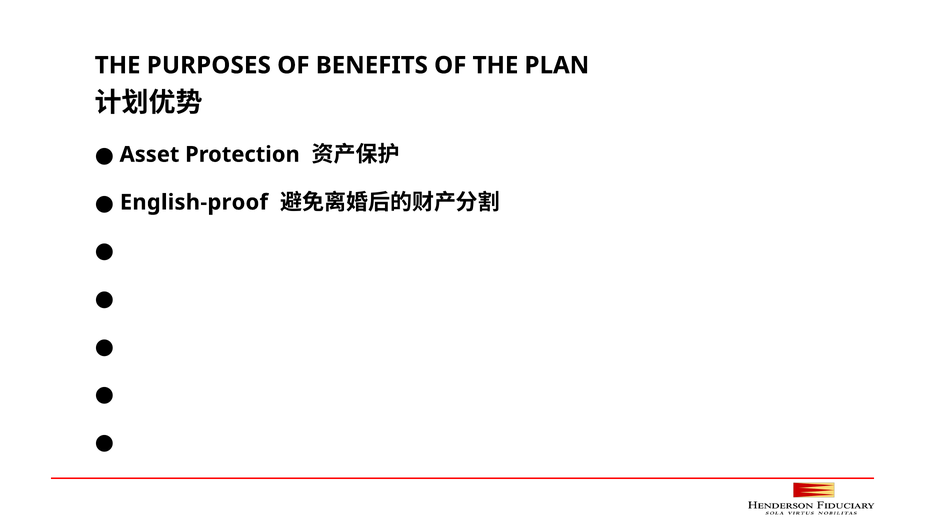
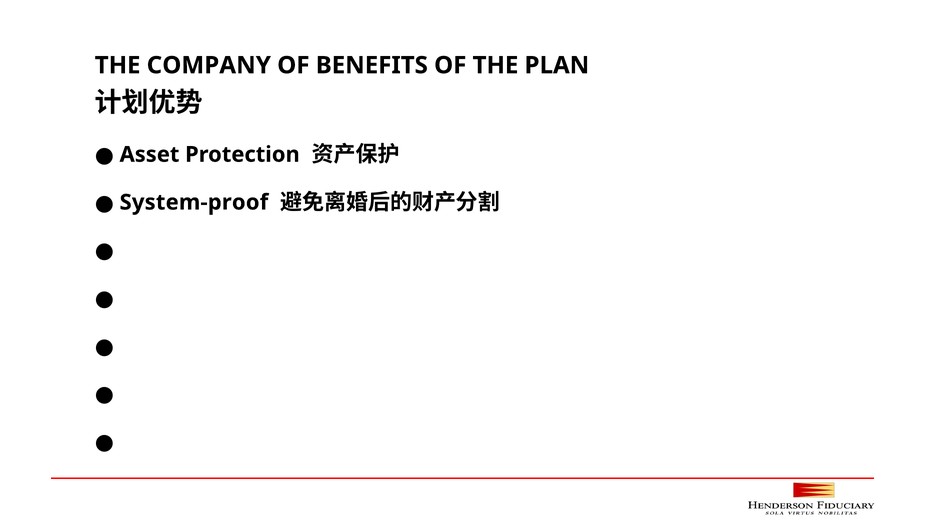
PURPOSES: PURPOSES -> COMPANY
English-proof: English-proof -> System-proof
